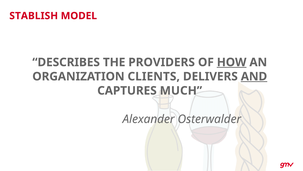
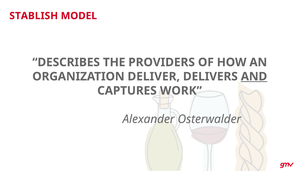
HOW underline: present -> none
CLIENTS: CLIENTS -> DELIVER
MUCH: MUCH -> WORK
